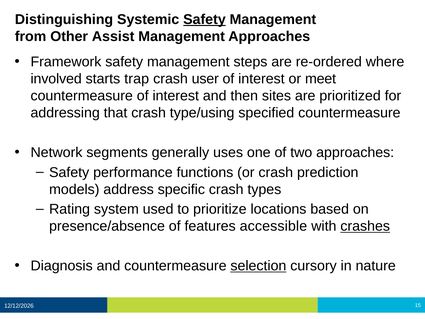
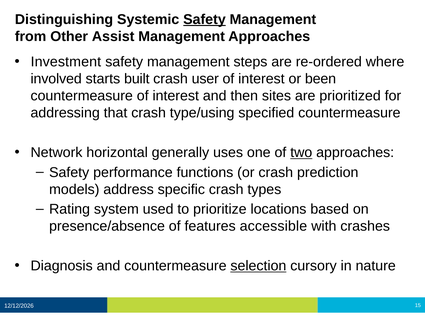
Framework: Framework -> Investment
trap: trap -> built
meet: meet -> been
segments: segments -> horizontal
two underline: none -> present
crashes underline: present -> none
